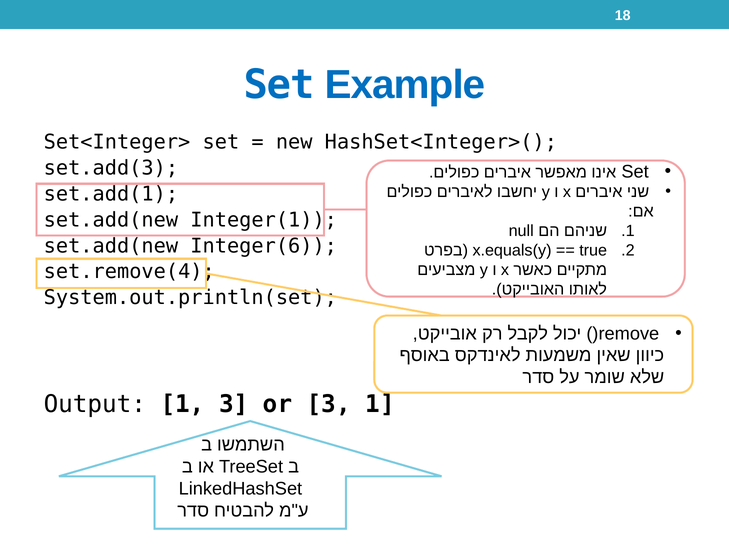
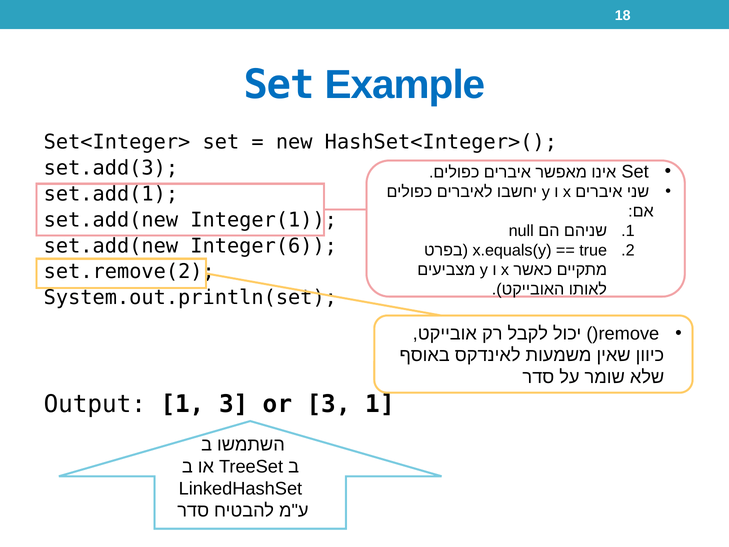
set.remove(4: set.remove(4 -> set.remove(2
